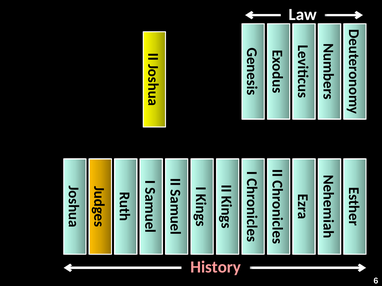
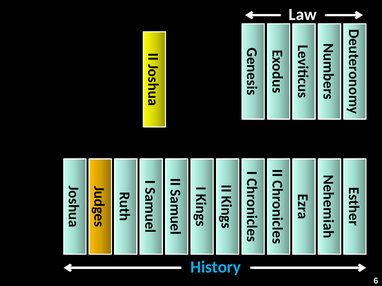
History colour: pink -> light blue
